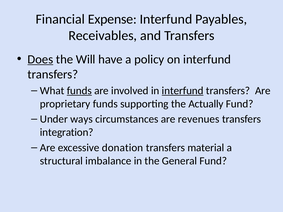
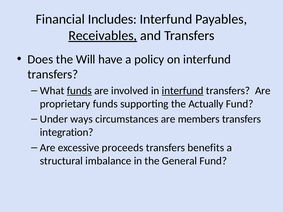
Expense: Expense -> Includes
Receivables underline: none -> present
Does underline: present -> none
revenues: revenues -> members
donation: donation -> proceeds
material: material -> benefits
